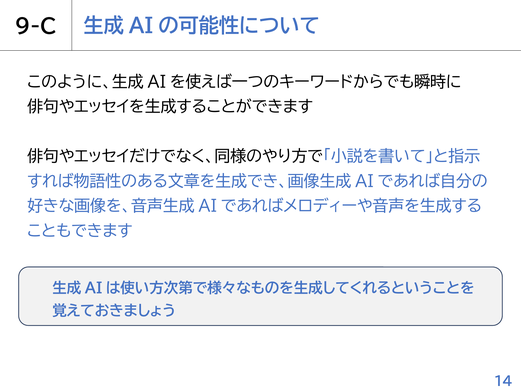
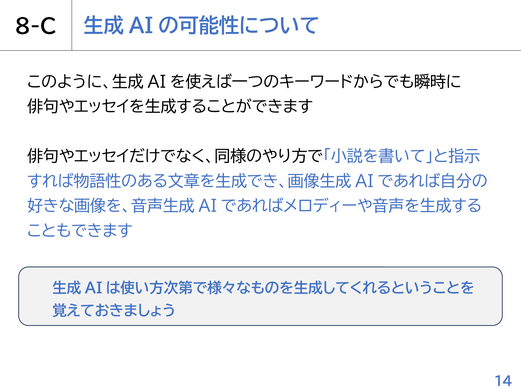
9-C: 9-C -> 8-C
